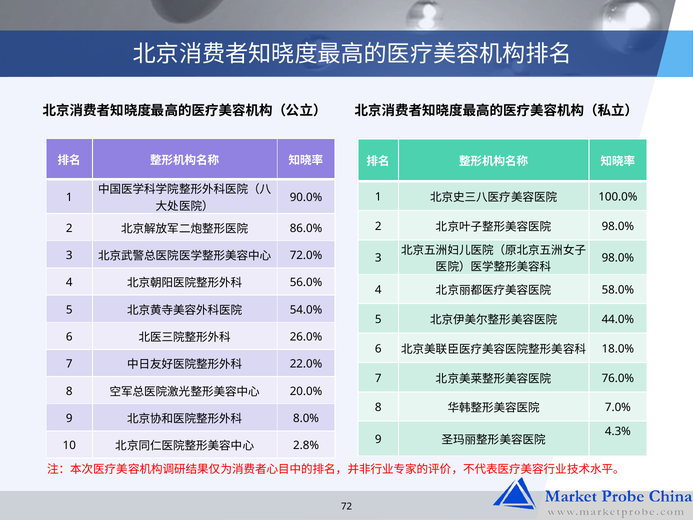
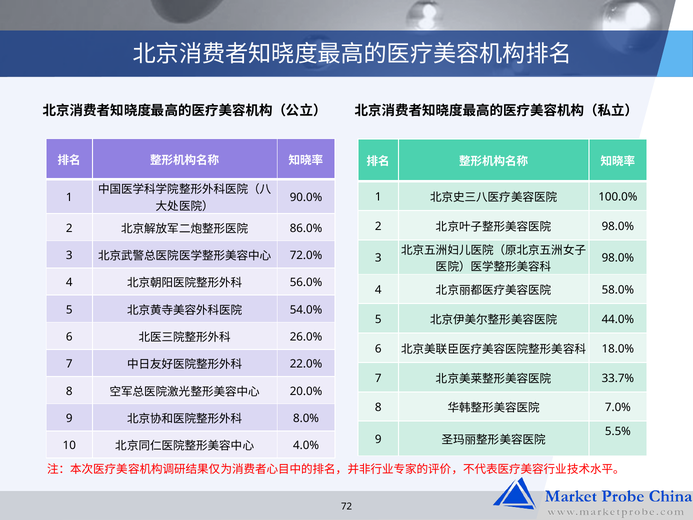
76.0%: 76.0% -> 33.7%
4.3%: 4.3% -> 5.5%
2.8%: 2.8% -> 4.0%
